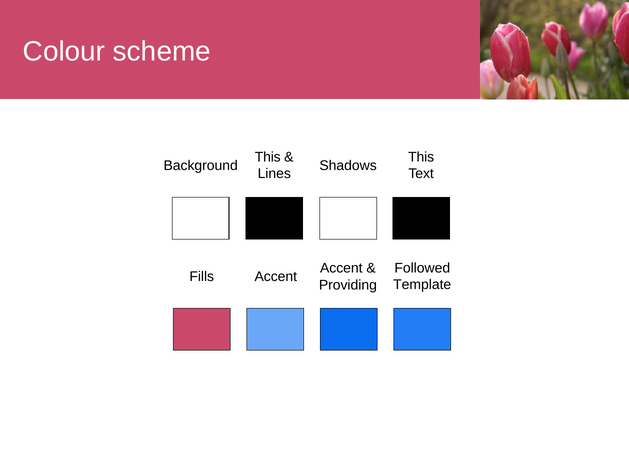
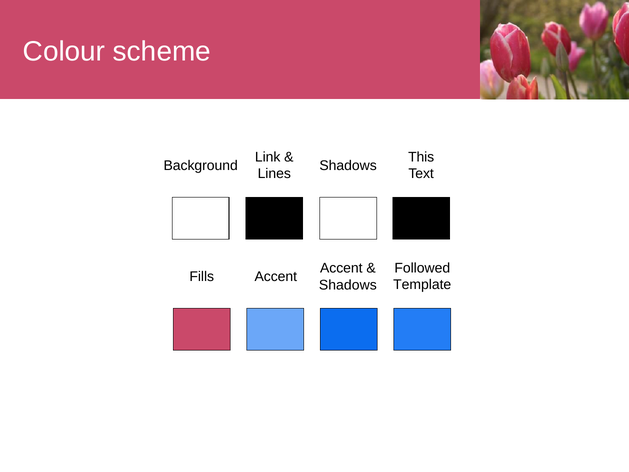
This at (268, 157): This -> Link
Providing at (348, 285): Providing -> Shadows
